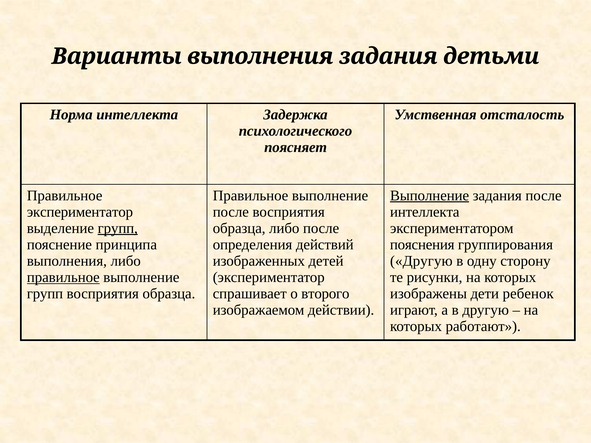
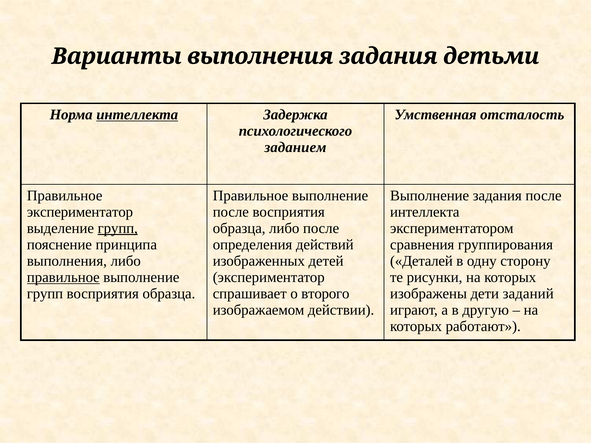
интеллекта at (137, 115) underline: none -> present
поясняет: поясняет -> заданием
Выполнение at (430, 196) underline: present -> none
пояснения: пояснения -> сравнения
Другую at (421, 261): Другую -> Деталей
ребенок: ребенок -> заданий
